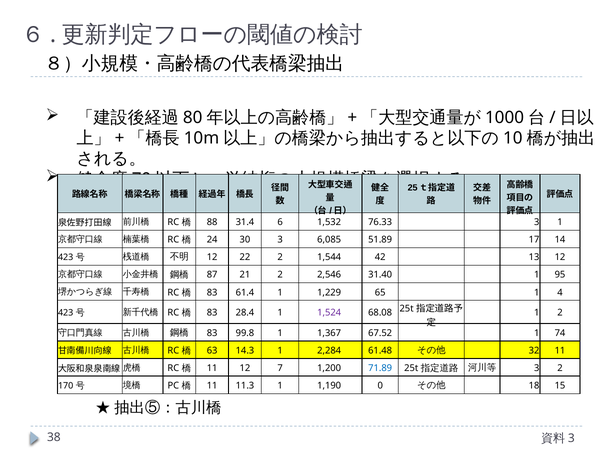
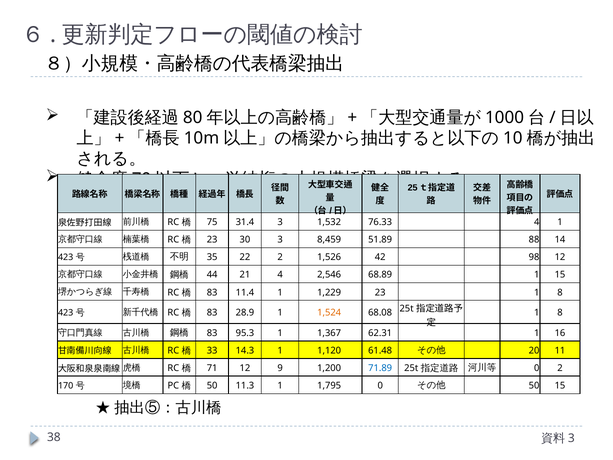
88: 88 -> 75
31.4 6: 6 -> 3
76.33 3: 3 -> 4
24 at (212, 240): 24 -> 23
6,085: 6,085 -> 8,459
17: 17 -> 88
12 at (212, 257): 12 -> 35
1,544: 1,544 -> 1,526
13: 13 -> 98
87: 87 -> 44
21 2: 2 -> 4
31.40: 31.40 -> 68.89
1 95: 95 -> 15
61.4: 61.4 -> 11.4
1,229 65: 65 -> 23
4 at (560, 292): 4 -> 8
2 at (560, 313): 2 -> 8
28.4: 28.4 -> 28.9
1,524 colour: purple -> orange
99.8: 99.8 -> 95.3
67.52: 67.52 -> 62.31
74: 74 -> 16
63: 63 -> 33
2,284: 2,284 -> 1,120
32: 32 -> 20
11 at (212, 368): 11 -> 71
7: 7 -> 9
3 at (537, 368): 3 -> 0
11 at (212, 385): 11 -> 50
1,190: 1,190 -> 1,795
18 at (534, 385): 18 -> 50
